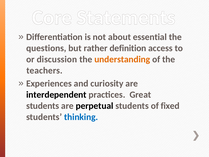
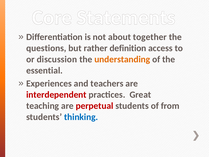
essential: essential -> together
teachers: teachers -> essential
curiosity: curiosity -> teachers
interdependent colour: black -> red
students at (43, 106): students -> teaching
perpetual colour: black -> red
fixed: fixed -> from
